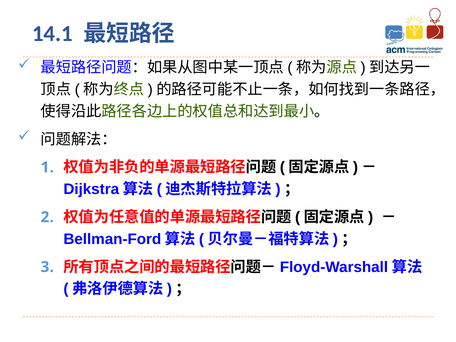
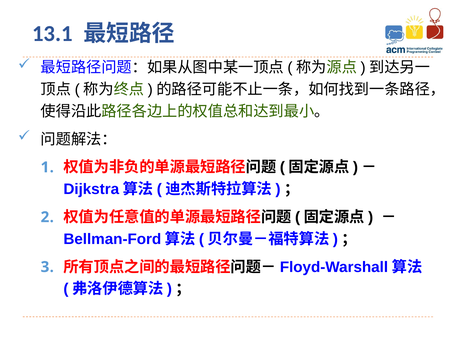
14.1: 14.1 -> 13.1
